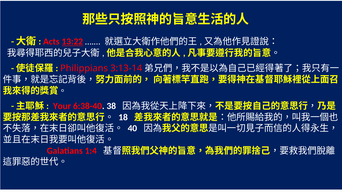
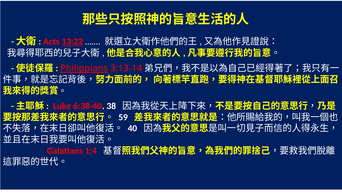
Philippians underline: none -> present
Your: Your -> Luke
18: 18 -> 59
